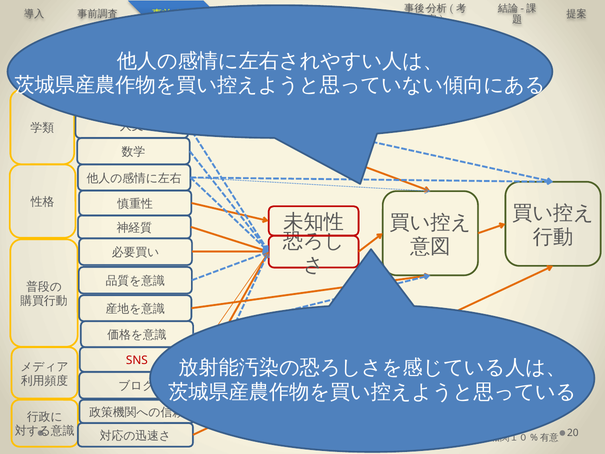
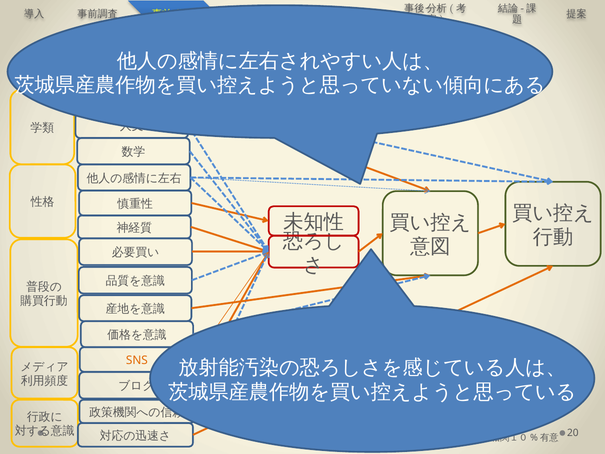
SNS colour: red -> orange
